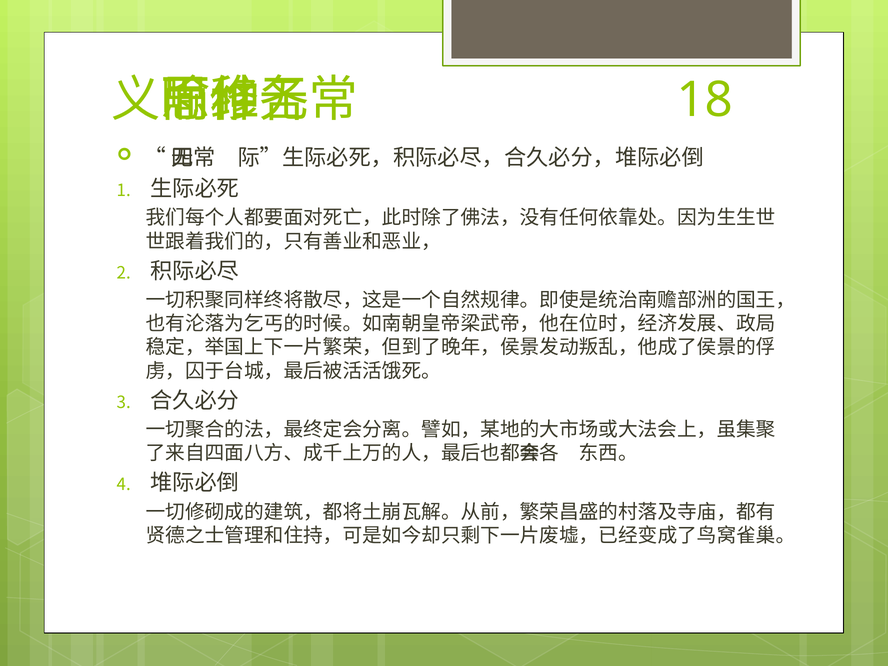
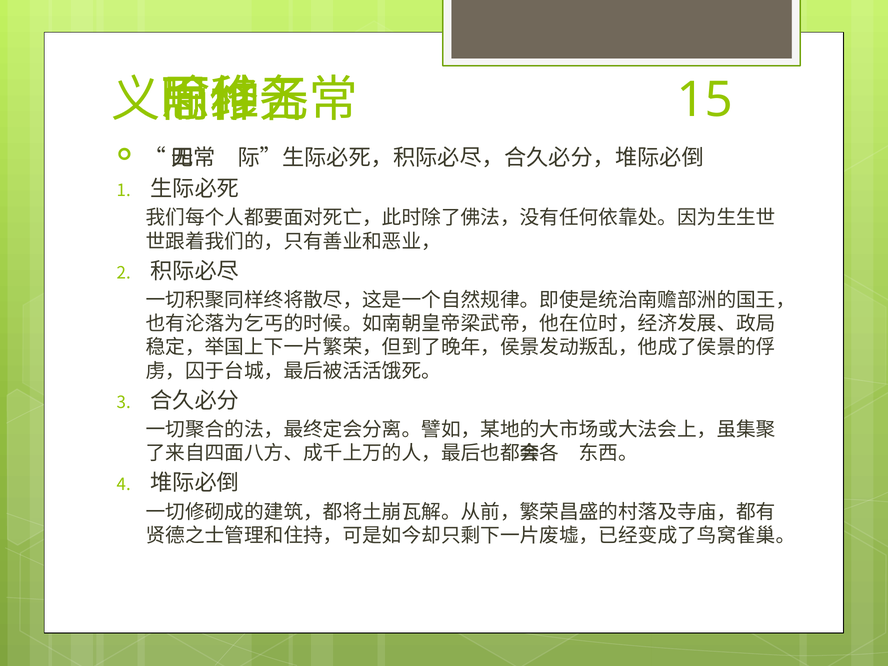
18: 18 -> 15
